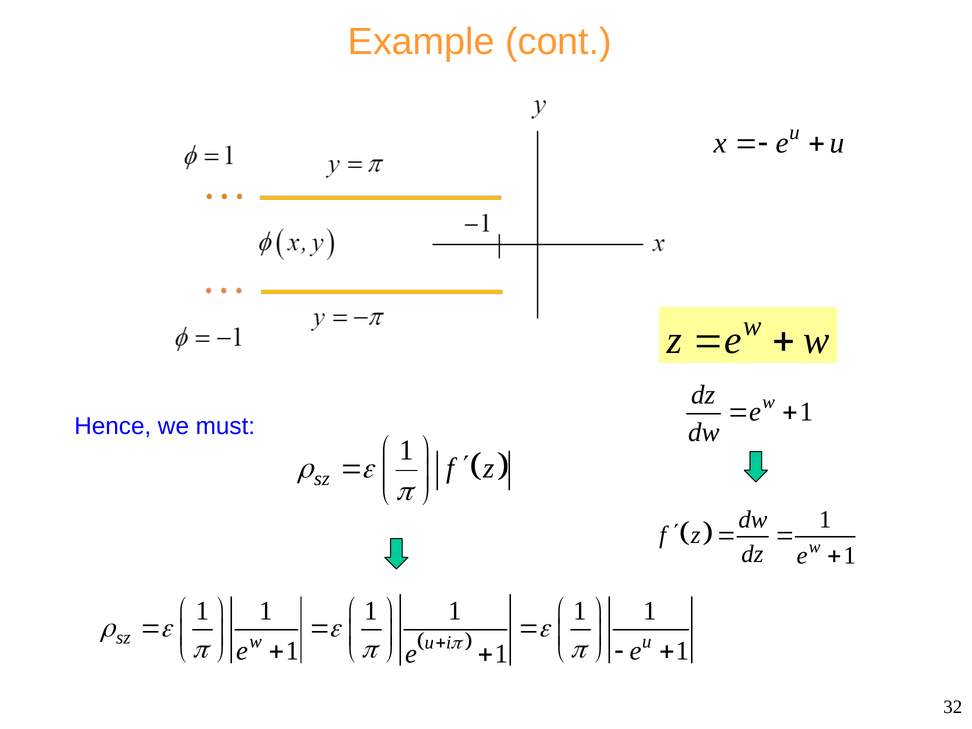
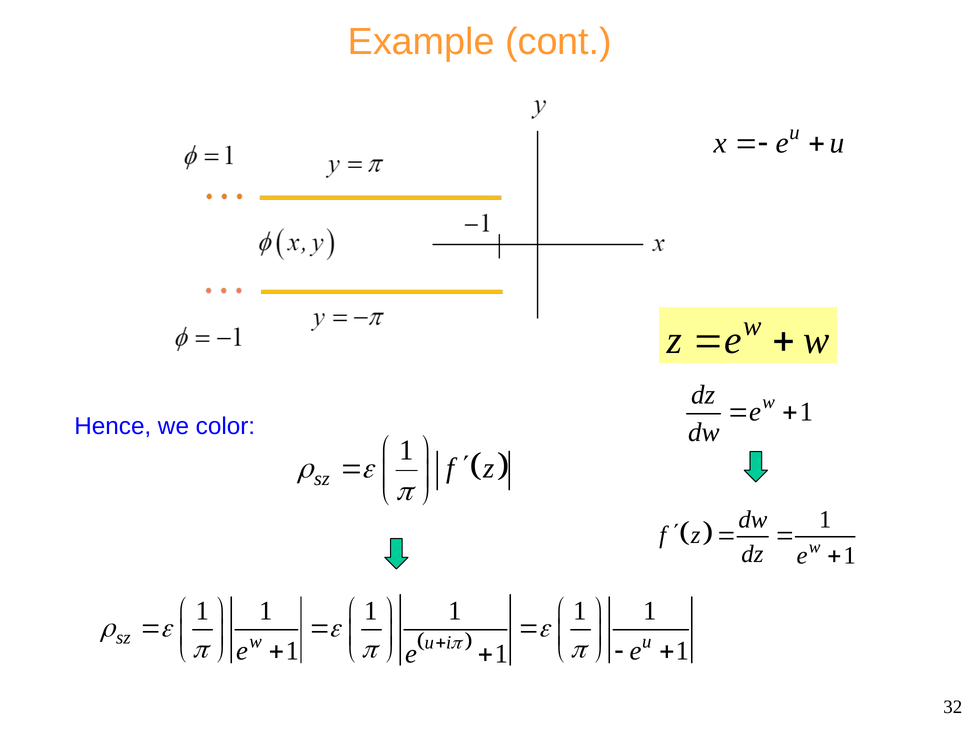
must: must -> color
